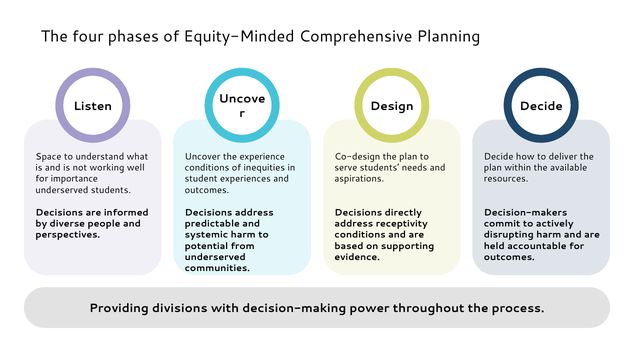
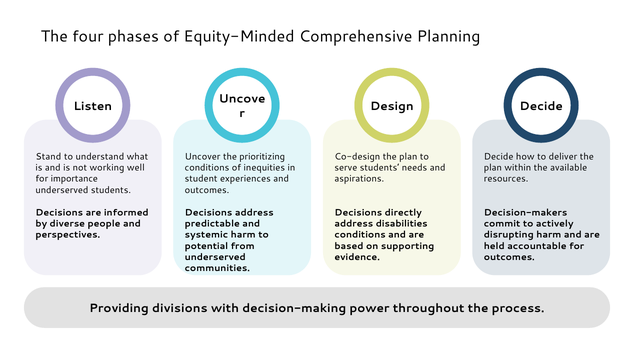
Space: Space -> Stand
experience: experience -> prioritizing
receptivity: receptivity -> disabilities
